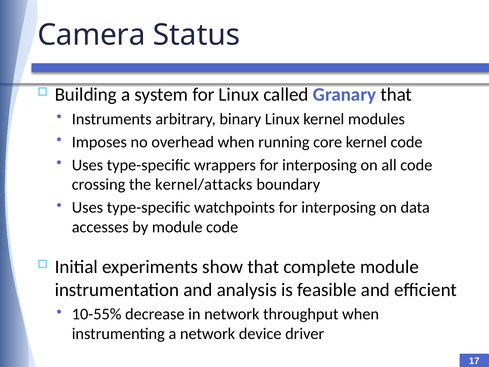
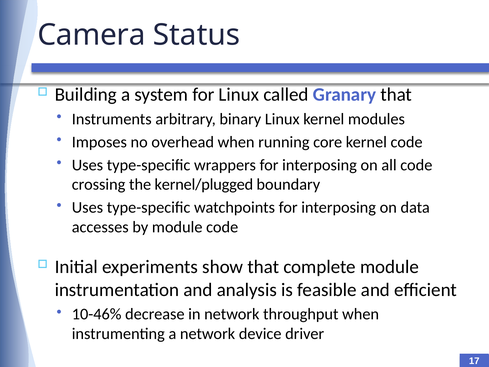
kernel/attacks: kernel/attacks -> kernel/plugged
10-55%: 10-55% -> 10-46%
